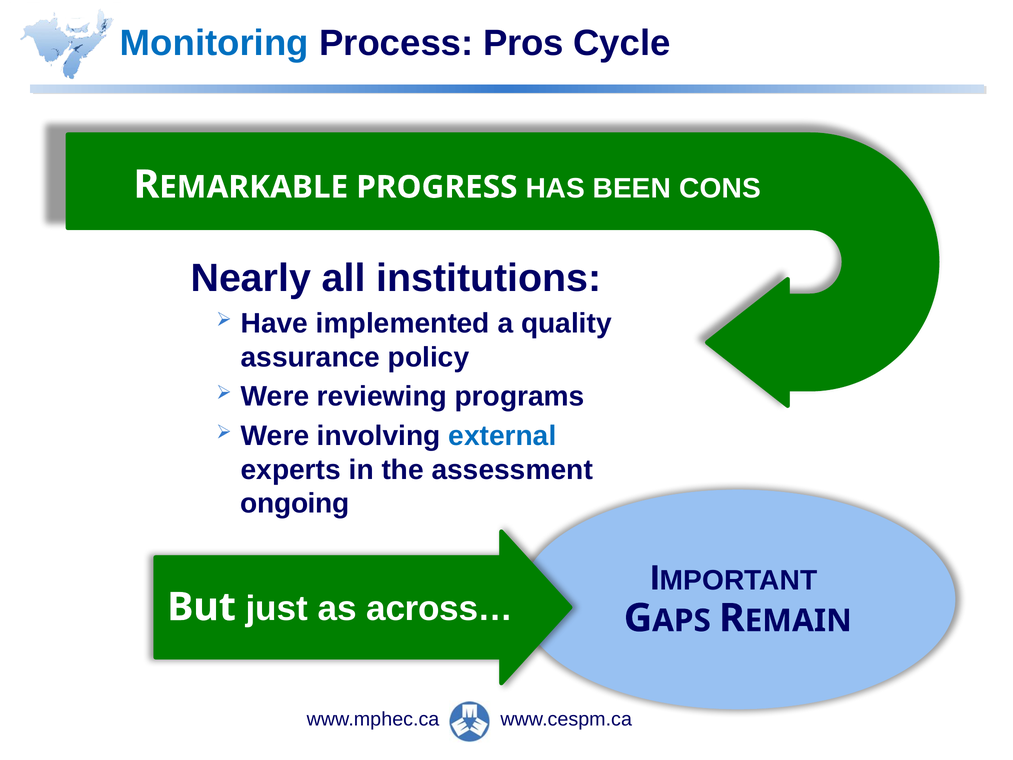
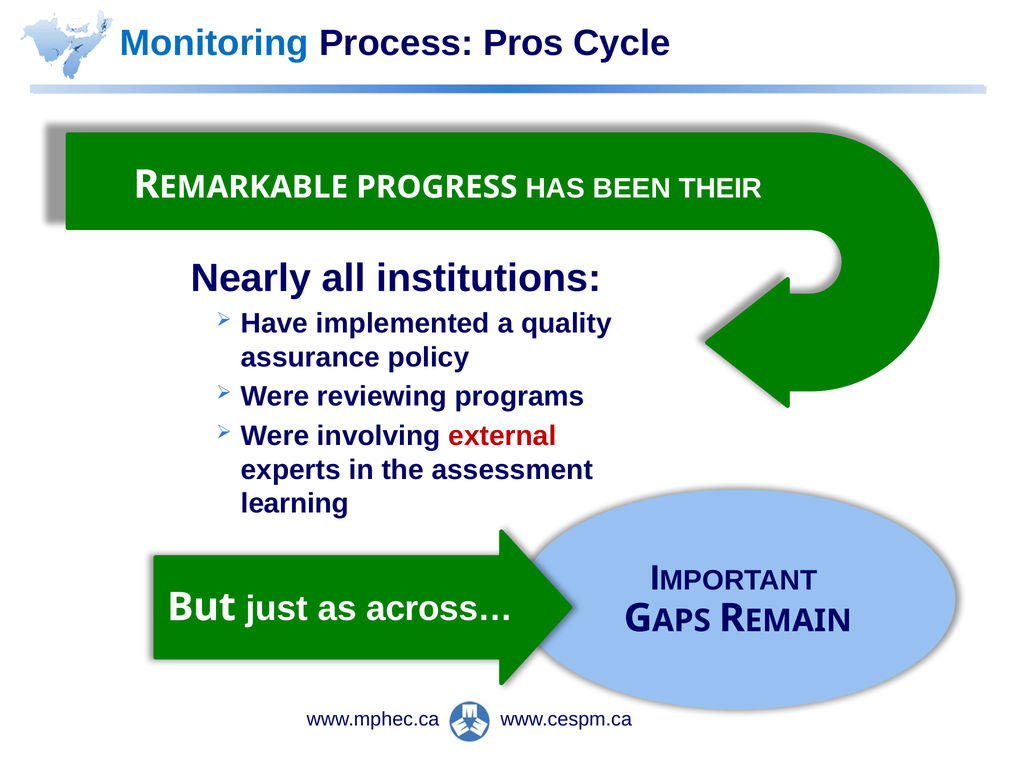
CONS: CONS -> THEIR
external colour: blue -> red
ongoing: ongoing -> learning
